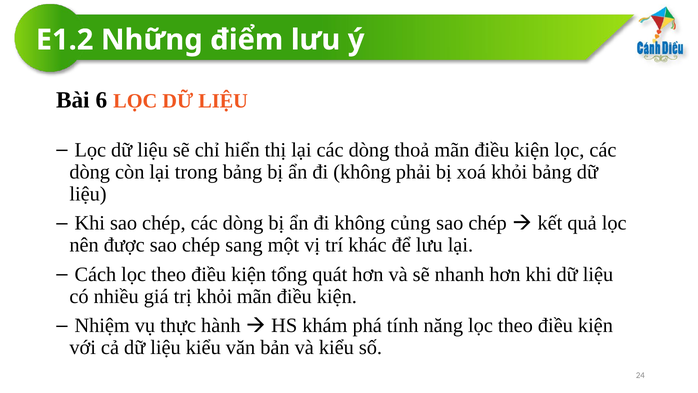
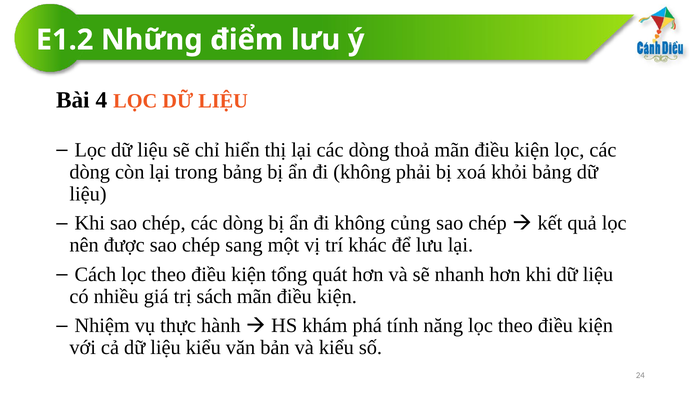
6: 6 -> 4
trị khỏi: khỏi -> sách
